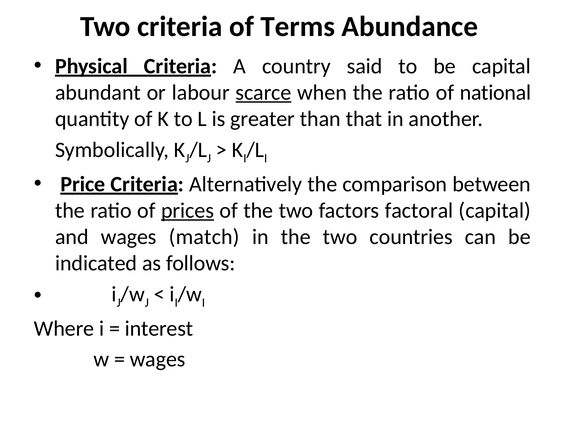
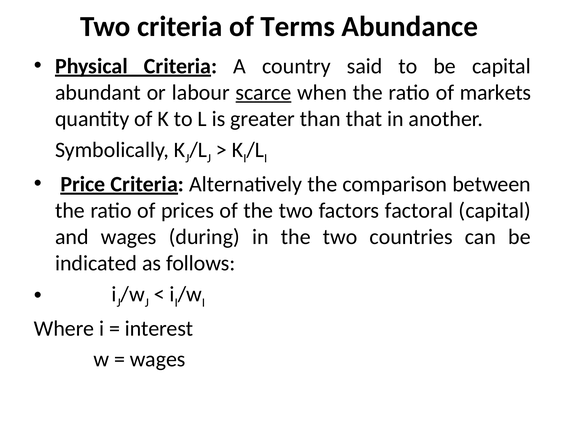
national: national -> markets
prices underline: present -> none
match: match -> during
